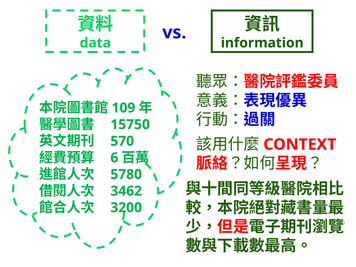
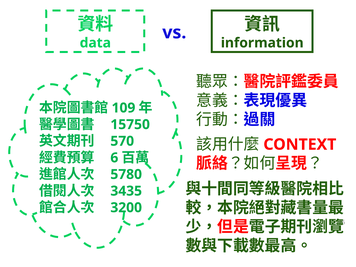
3462: 3462 -> 3435
